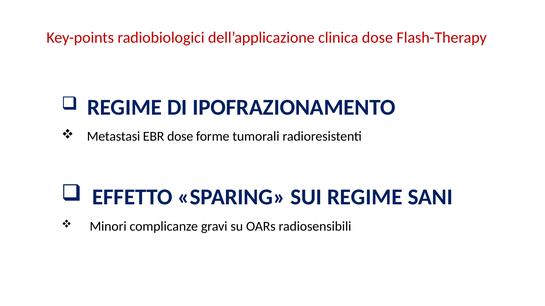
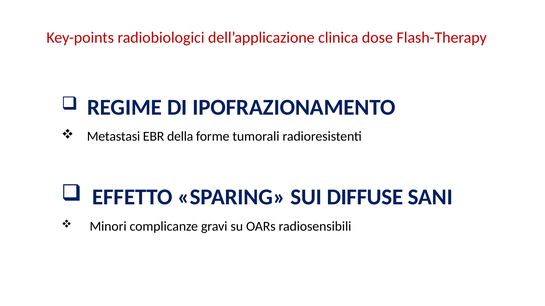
EBR dose: dose -> della
SUI REGIME: REGIME -> DIFFUSE
